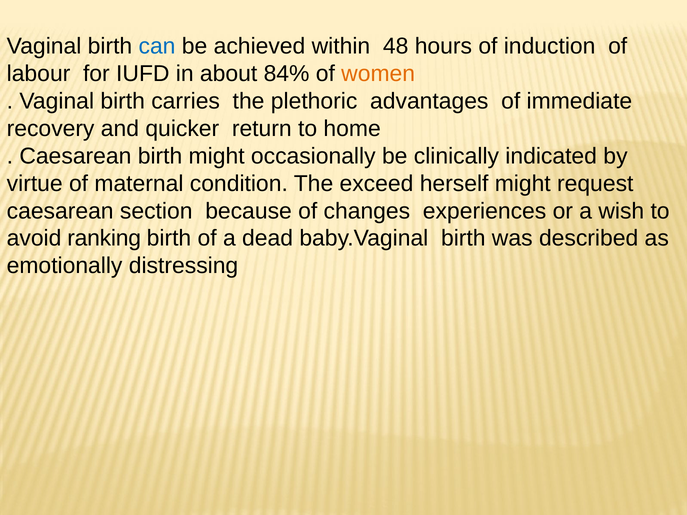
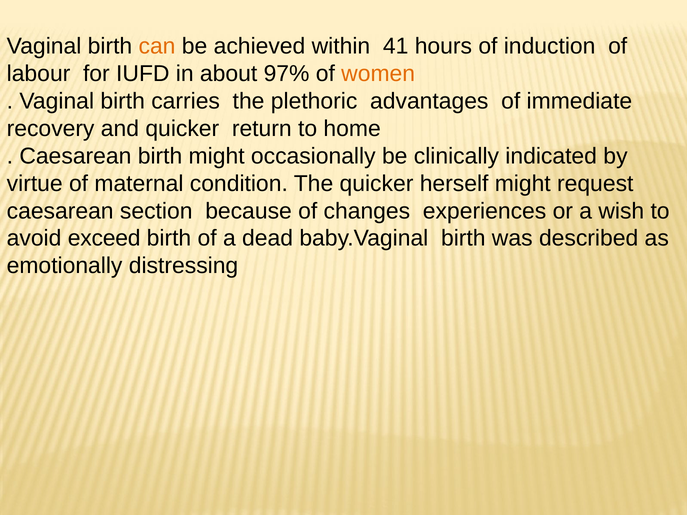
can colour: blue -> orange
48: 48 -> 41
84%: 84% -> 97%
The exceed: exceed -> quicker
ranking: ranking -> exceed
